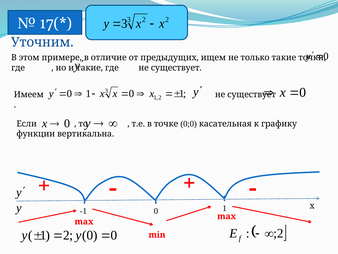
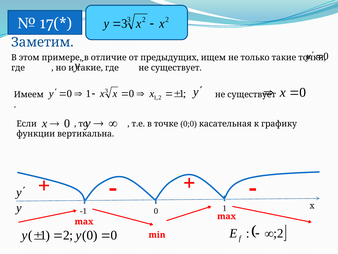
Уточним: Уточним -> Заметим
